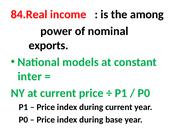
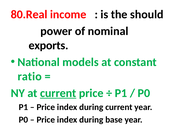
84.Real: 84.Real -> 80.Real
among: among -> should
inter: inter -> ratio
current at (58, 93) underline: none -> present
